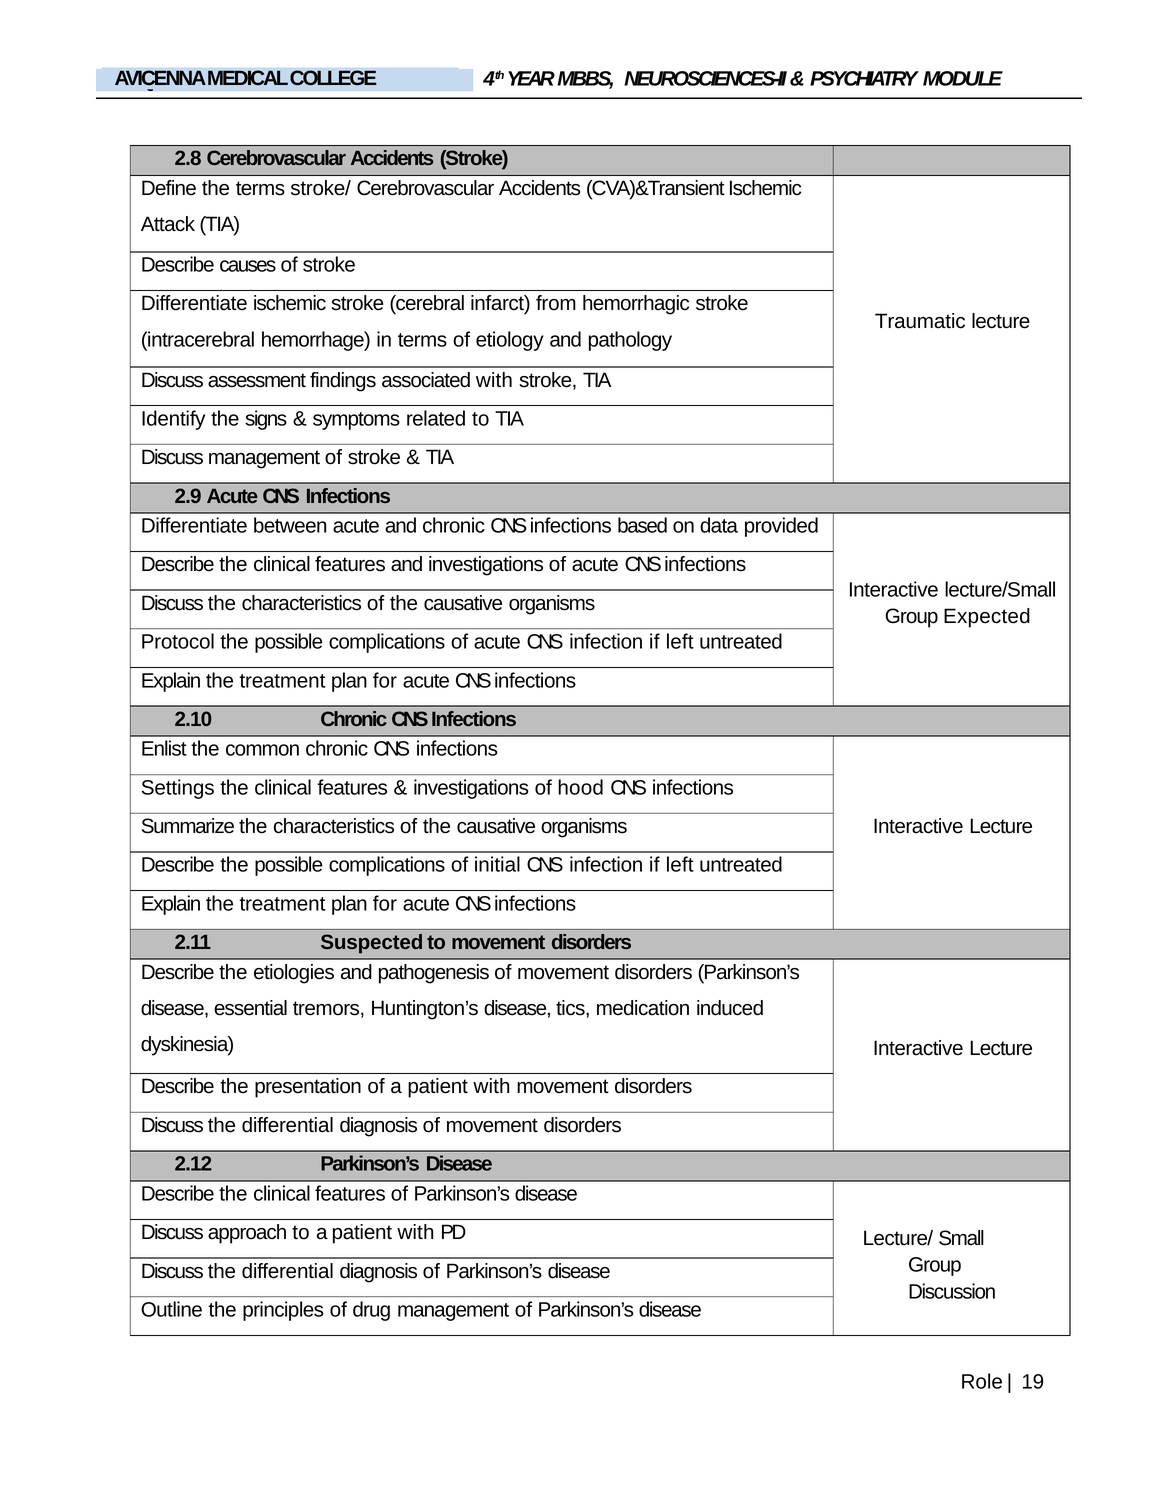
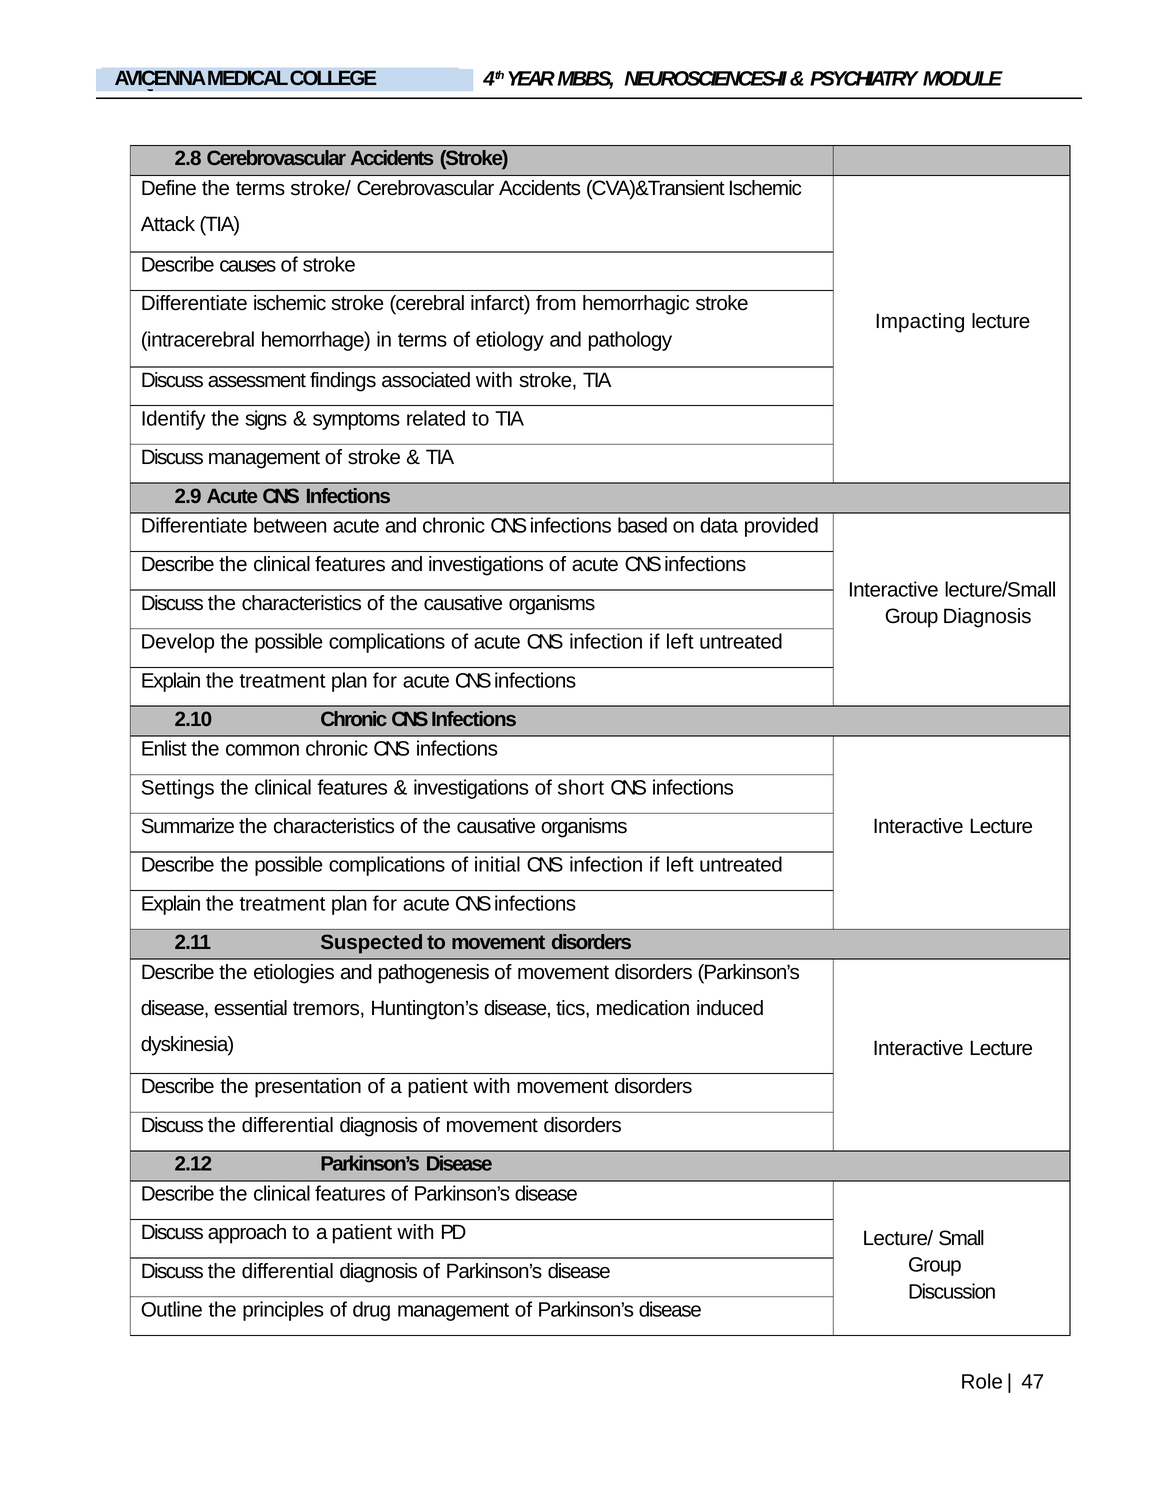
Traumatic: Traumatic -> Impacting
Group Expected: Expected -> Diagnosis
Protocol: Protocol -> Develop
hood: hood -> short
19: 19 -> 47
